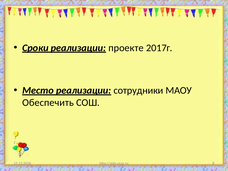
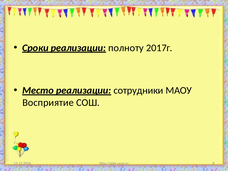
проекте: проекте -> полноту
Обеспечить: Обеспечить -> Восприятие
